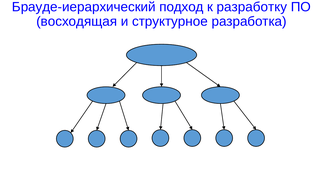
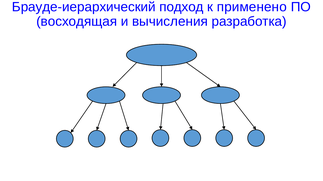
разработку: разработку -> применено
структурное: структурное -> вычисления
